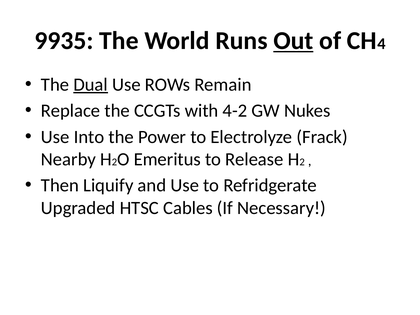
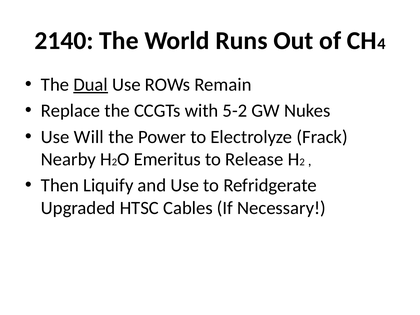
9935: 9935 -> 2140
Out underline: present -> none
4-2: 4-2 -> 5-2
Into: Into -> Will
